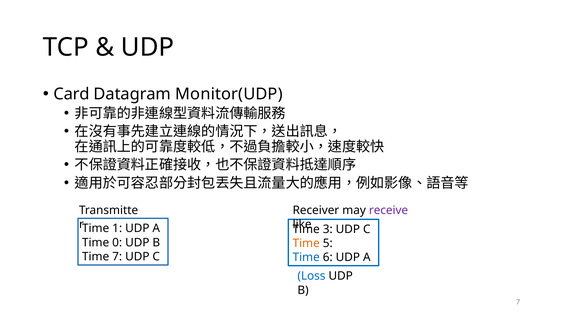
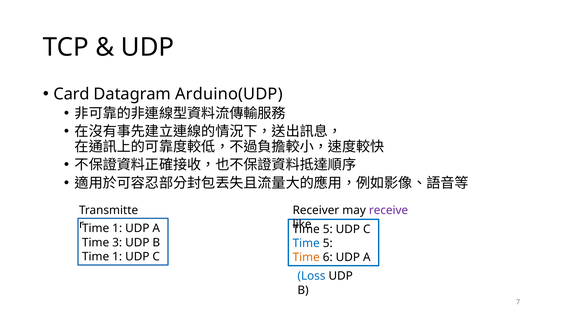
Monitor(UDP: Monitor(UDP -> Arduino(UDP
3 at (328, 229): 3 -> 5
0: 0 -> 3
Time at (306, 243) colour: orange -> blue
7 at (117, 256): 7 -> 1
Time at (306, 257) colour: blue -> orange
